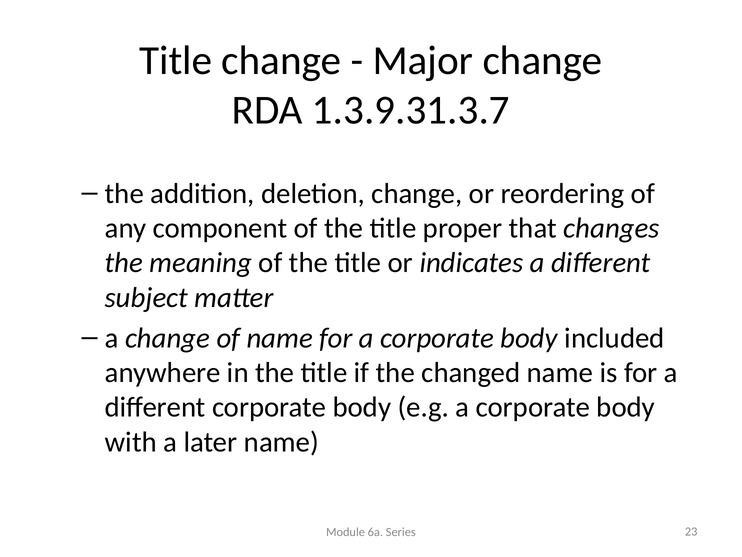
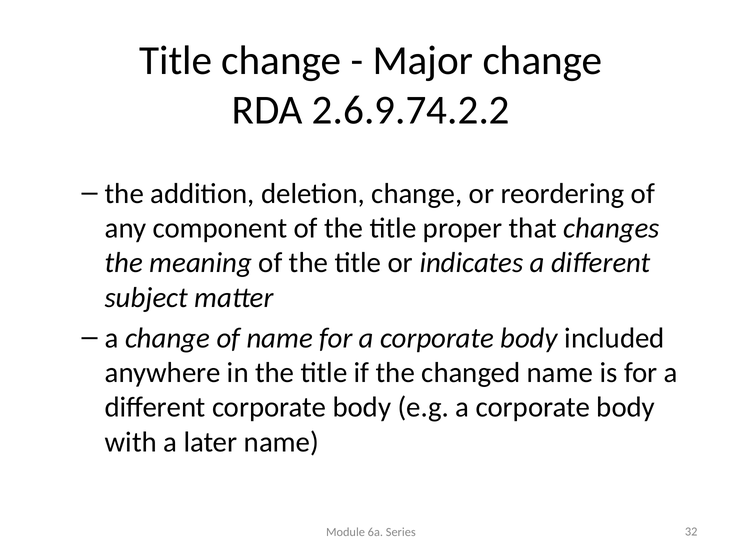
1.3.9.31.3.7: 1.3.9.31.3.7 -> 2.6.9.74.2.2
23: 23 -> 32
